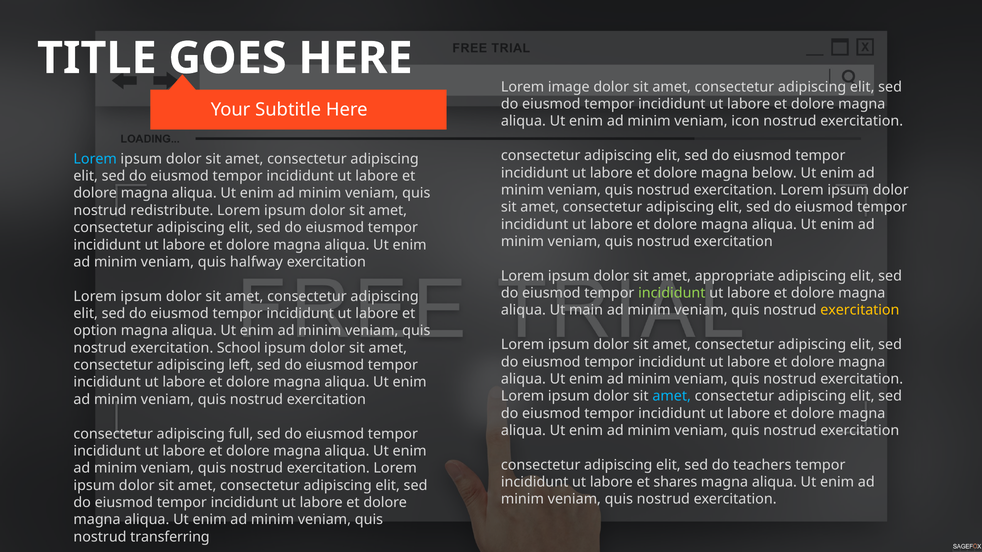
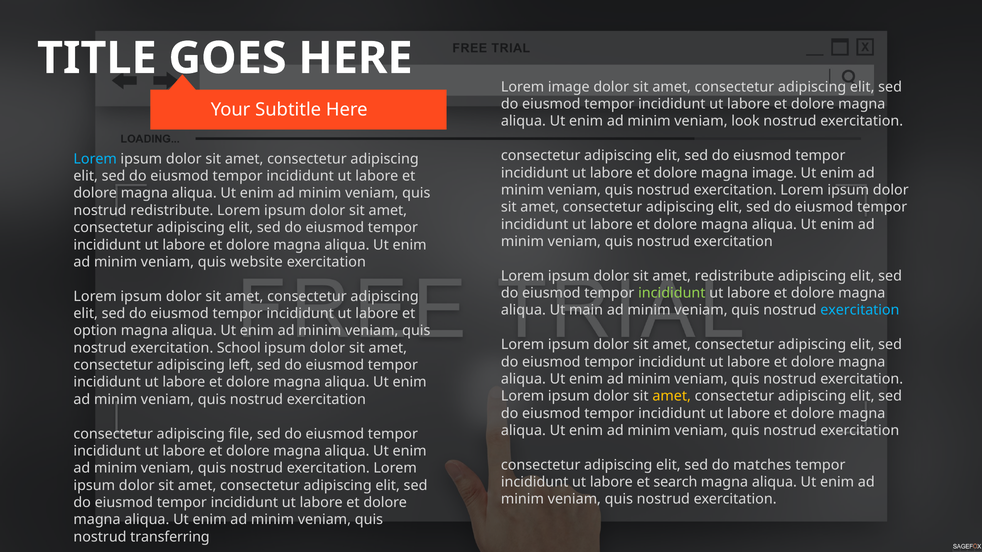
icon: icon -> look
magna below: below -> image
halfway: halfway -> website
amet appropriate: appropriate -> redistribute
exercitation at (860, 310) colour: yellow -> light blue
amet at (672, 396) colour: light blue -> yellow
full: full -> file
teachers: teachers -> matches
shares: shares -> search
